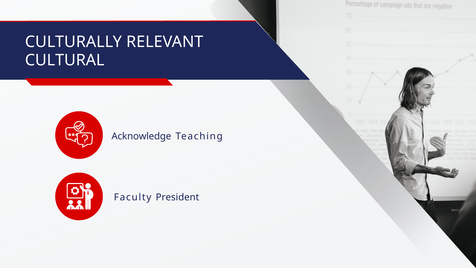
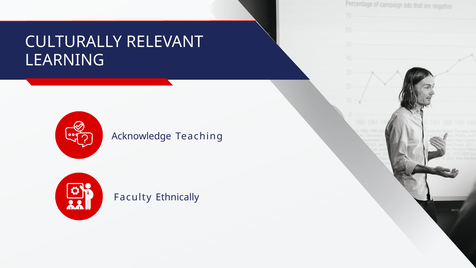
CULTURAL: CULTURAL -> LEARNING
President: President -> Ethnically
